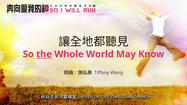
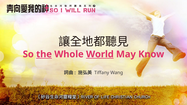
World underline: none -> present
